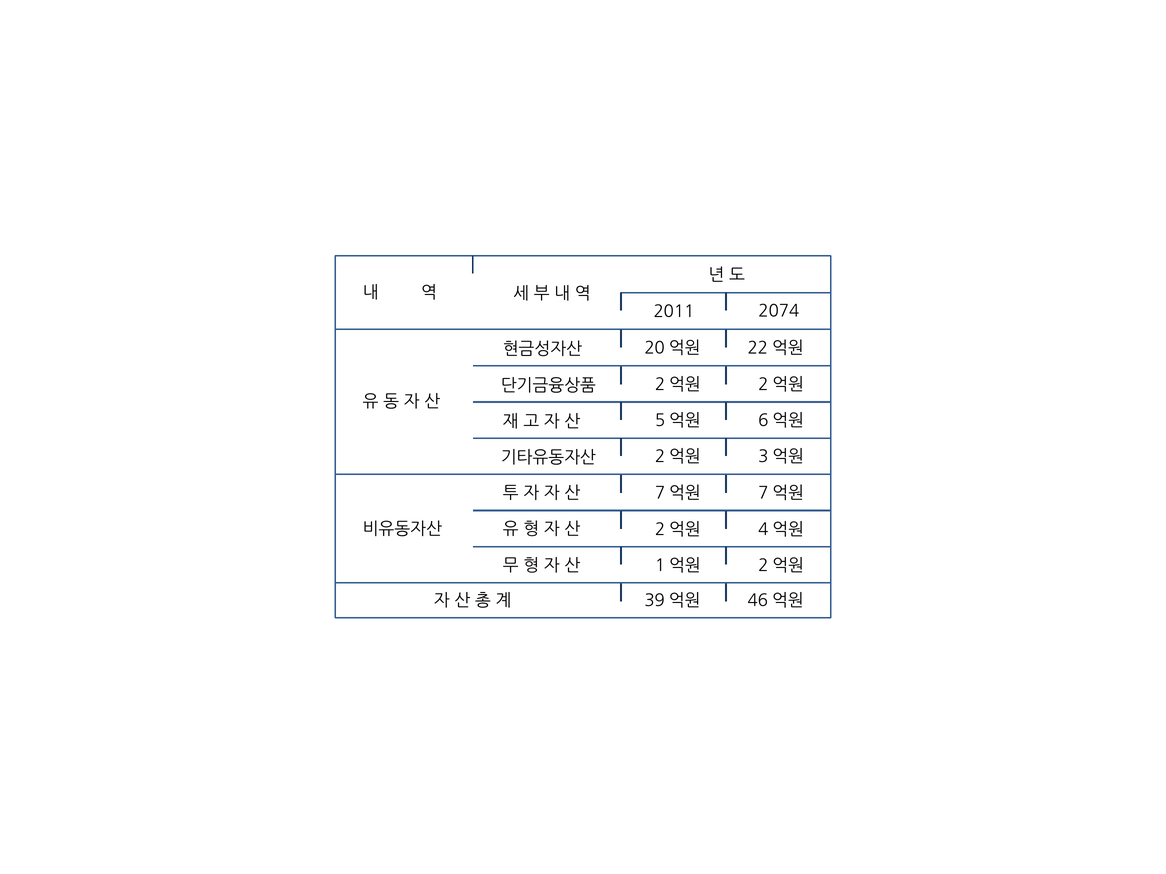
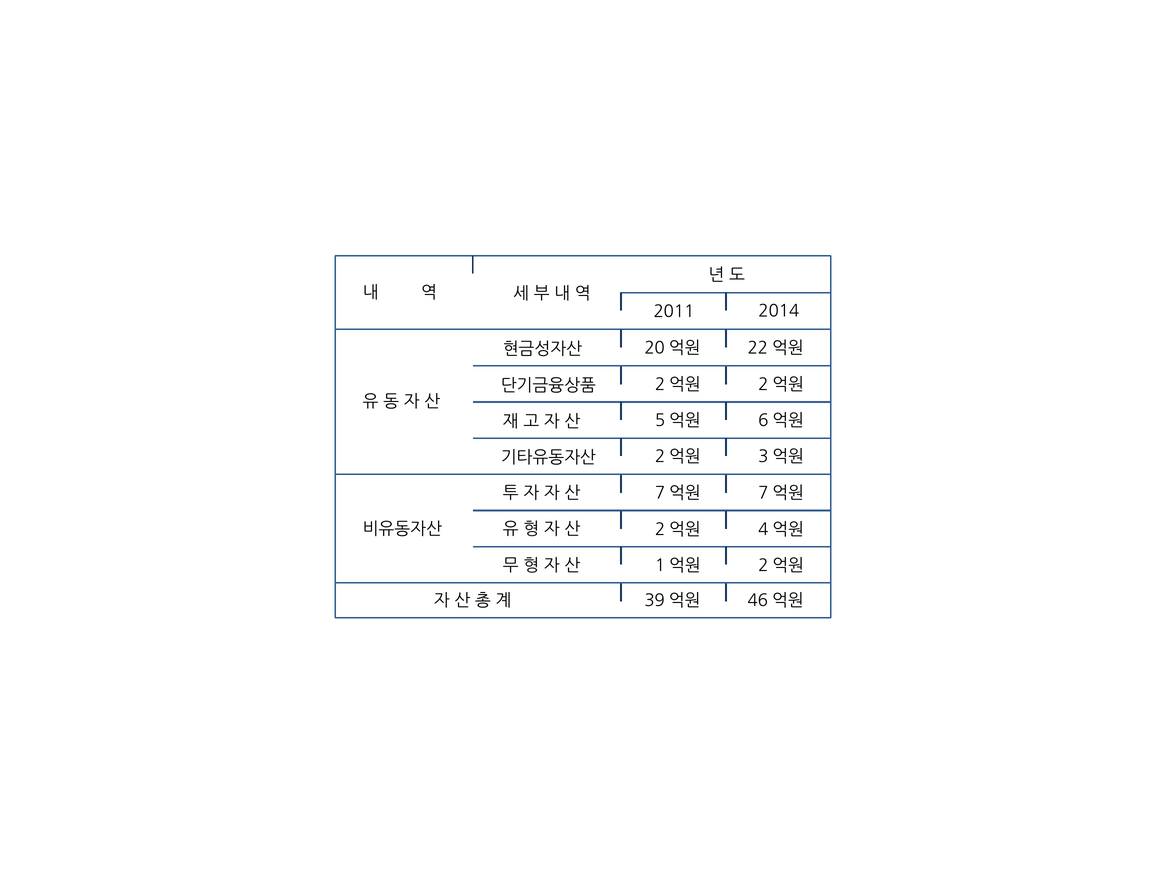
2074: 2074 -> 2014
